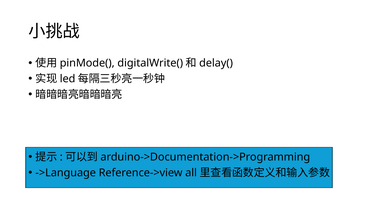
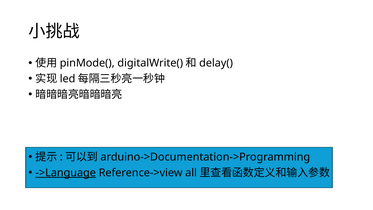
->Language underline: none -> present
